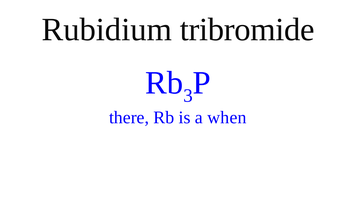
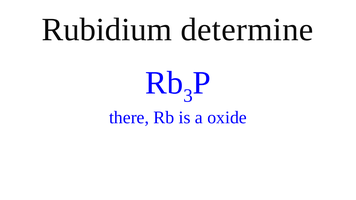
tribromide: tribromide -> determine
when: when -> oxide
